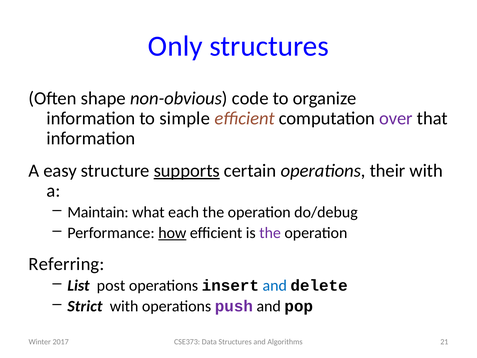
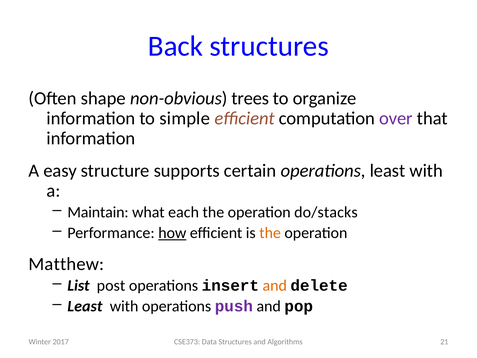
Only: Only -> Back
code: code -> trees
supports underline: present -> none
operations their: their -> least
do/debug: do/debug -> do/stacks
the at (270, 233) colour: purple -> orange
Referring: Referring -> Matthew
and at (275, 285) colour: blue -> orange
Strict at (85, 306): Strict -> Least
